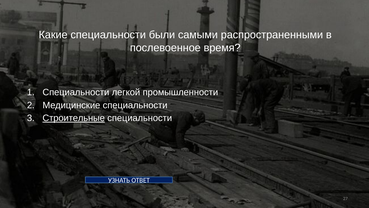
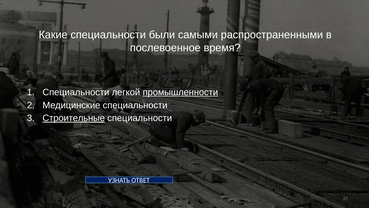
промышленности underline: none -> present
